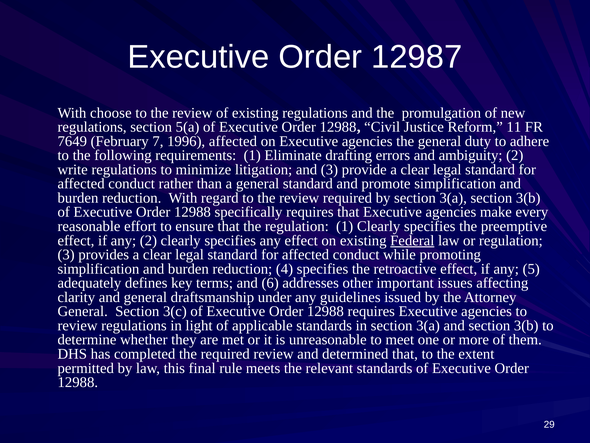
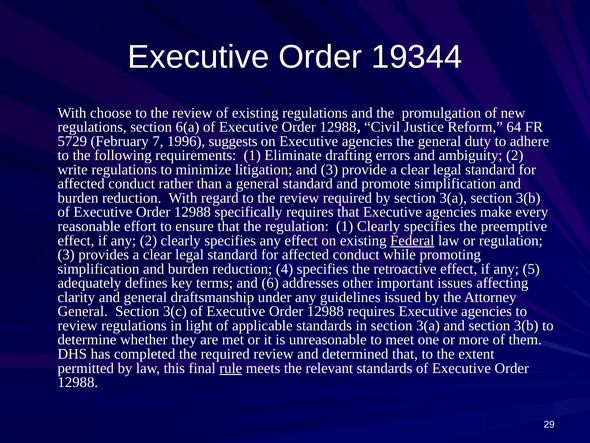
12987: 12987 -> 19344
5(a: 5(a -> 6(a
11: 11 -> 64
7649: 7649 -> 5729
1996 affected: affected -> suggests
rule underline: none -> present
